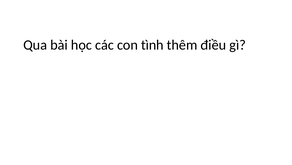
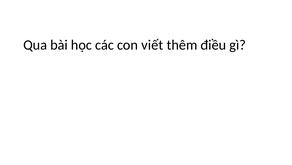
tình: tình -> viết
